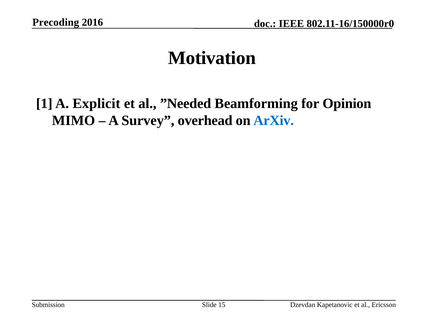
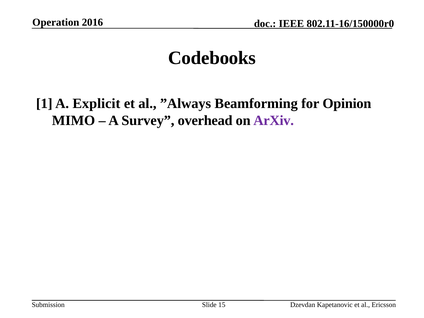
Precoding: Precoding -> Operation
Motivation: Motivation -> Codebooks
”Needed: ”Needed -> ”Always
ArXiv colour: blue -> purple
